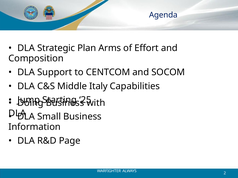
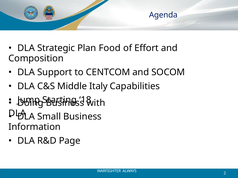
Arms: Arms -> Food
25: 25 -> 18
